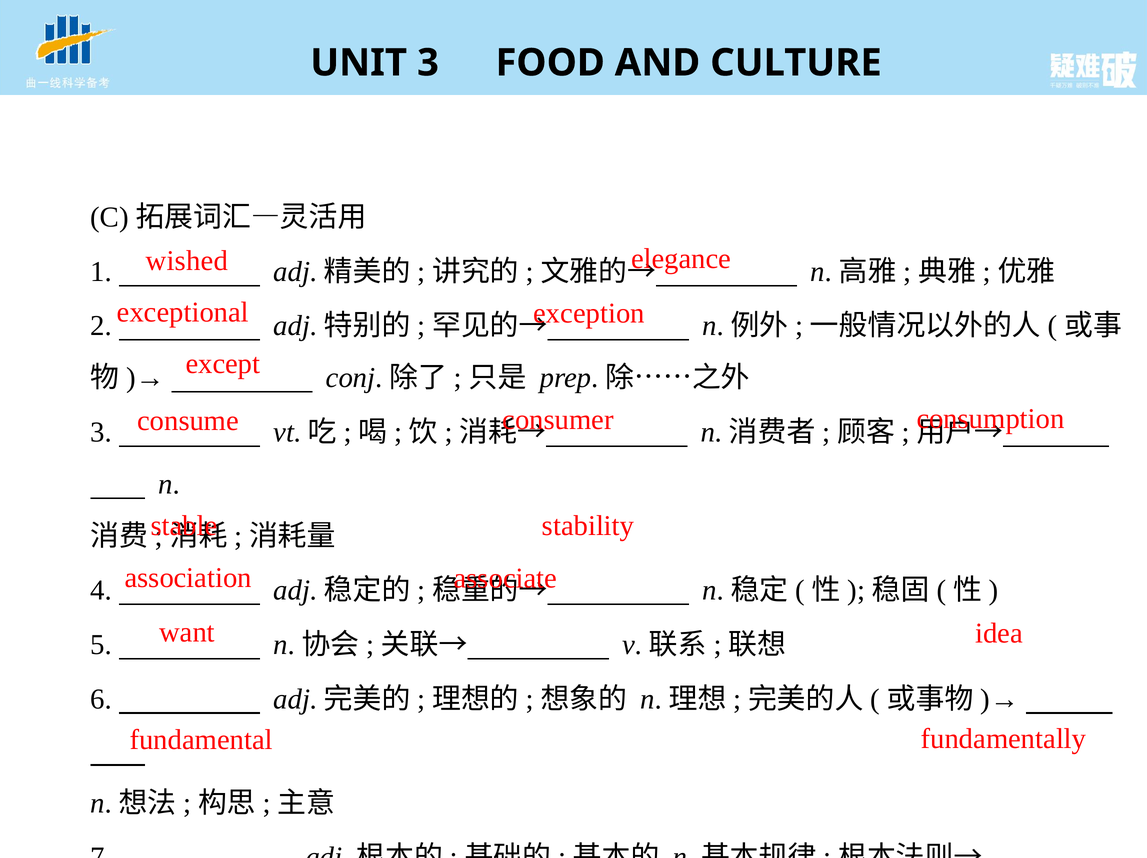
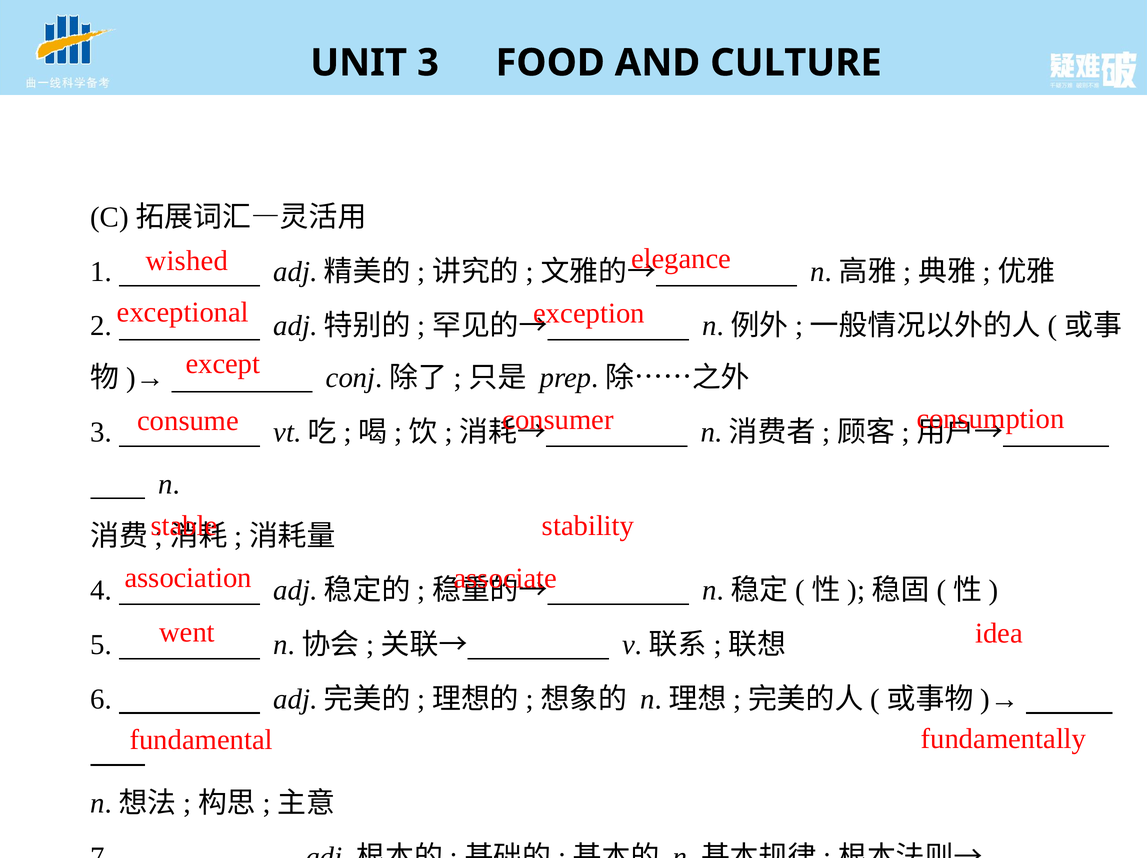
want: want -> went
